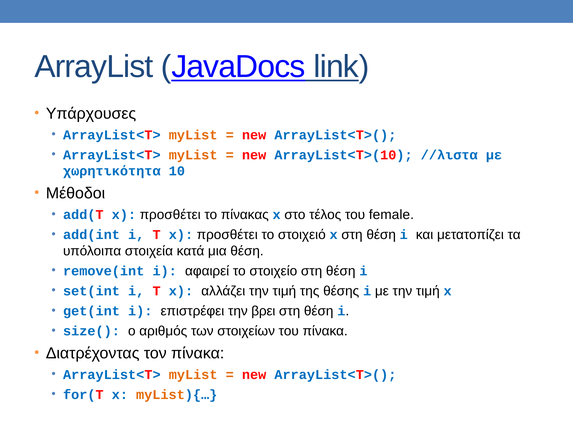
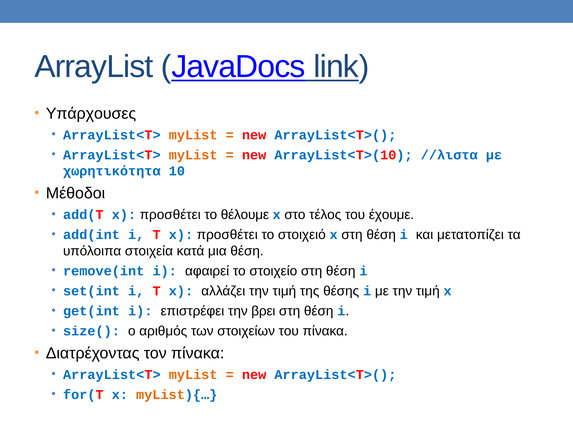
πίνακας: πίνακας -> θέλουμε
female: female -> έχουμε
